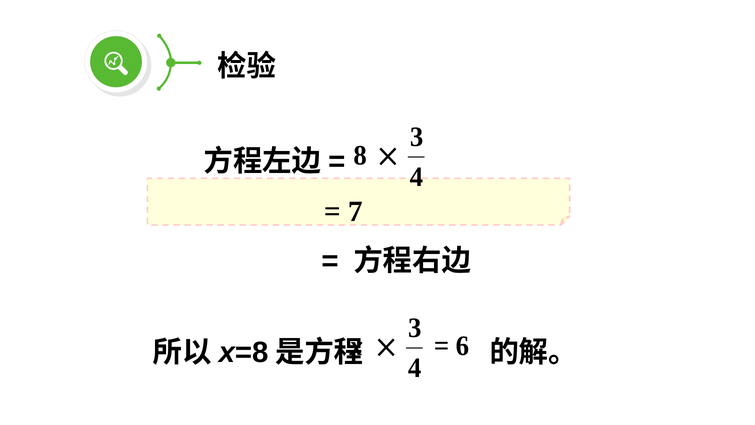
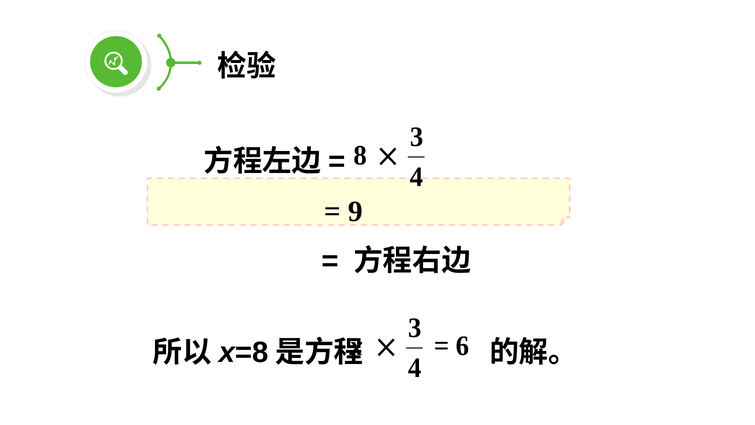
7: 7 -> 9
